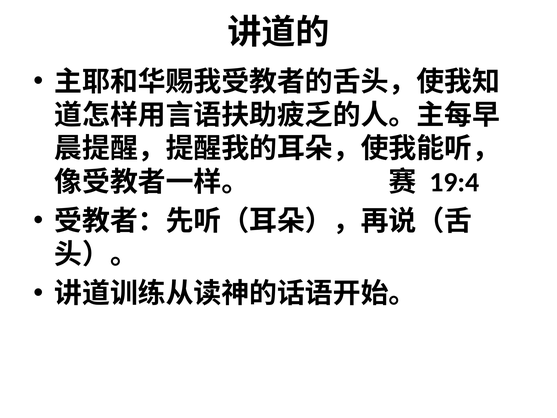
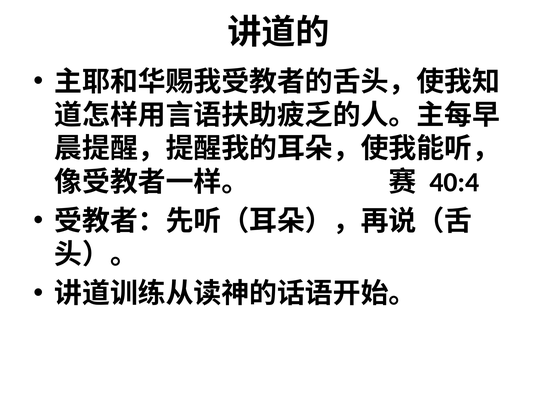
19:4: 19:4 -> 40:4
